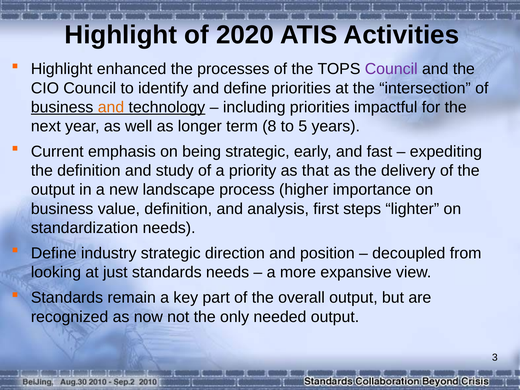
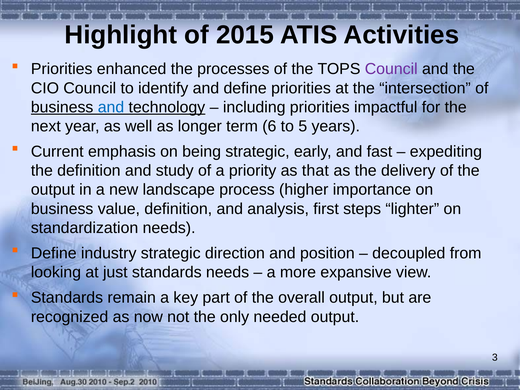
2020: 2020 -> 2015
Highlight at (62, 69): Highlight -> Priorities
and at (111, 107) colour: orange -> blue
8: 8 -> 6
